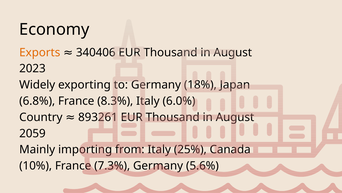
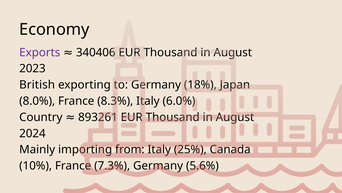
Exports colour: orange -> purple
Widely: Widely -> British
6.8%: 6.8% -> 8.0%
2059: 2059 -> 2024
